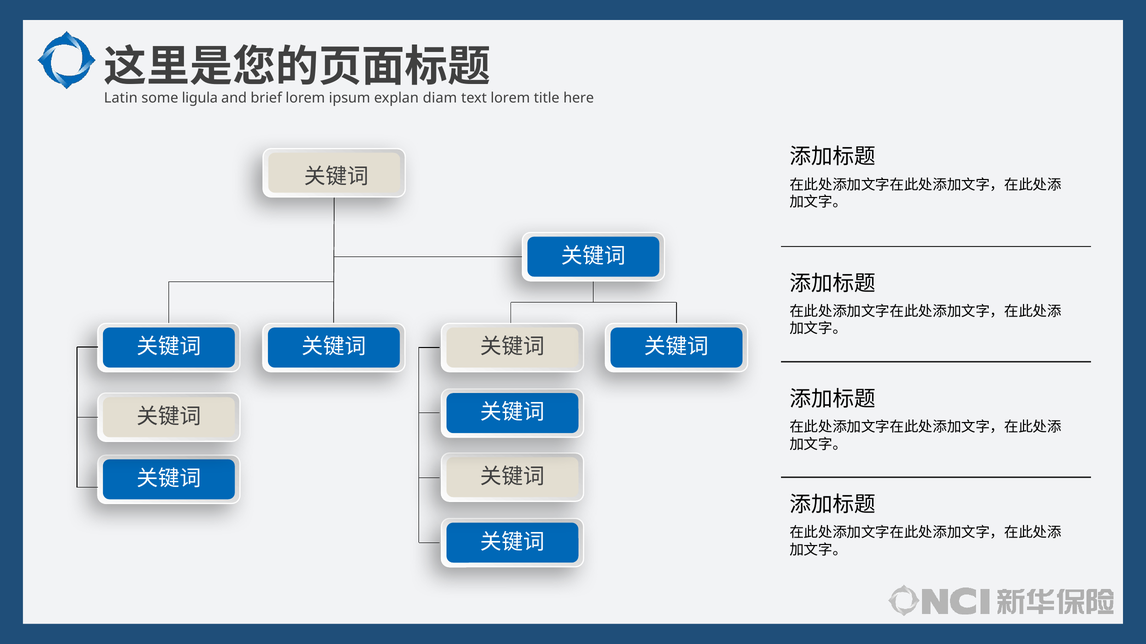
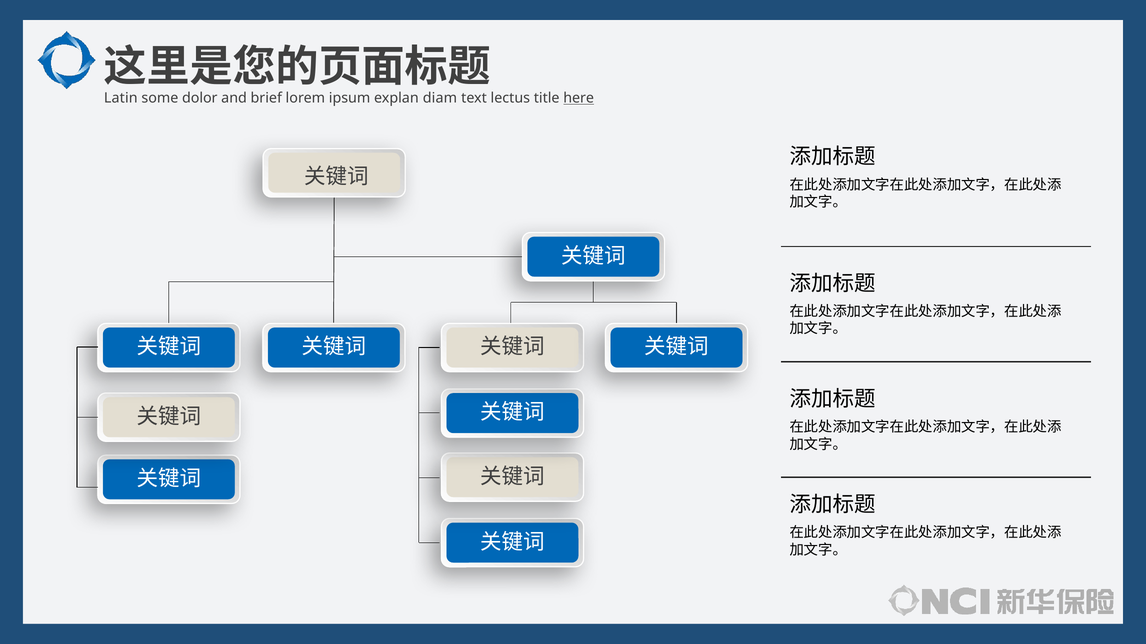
ligula: ligula -> dolor
text lorem: lorem -> lectus
here underline: none -> present
